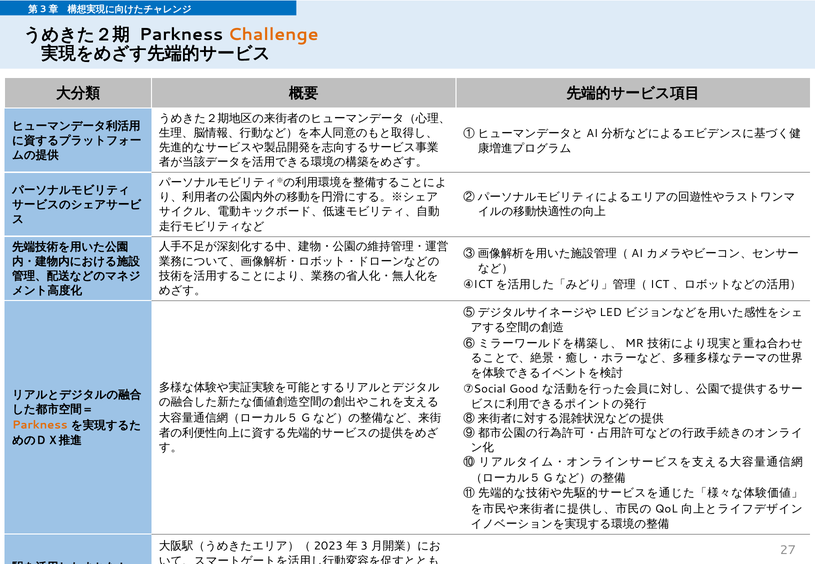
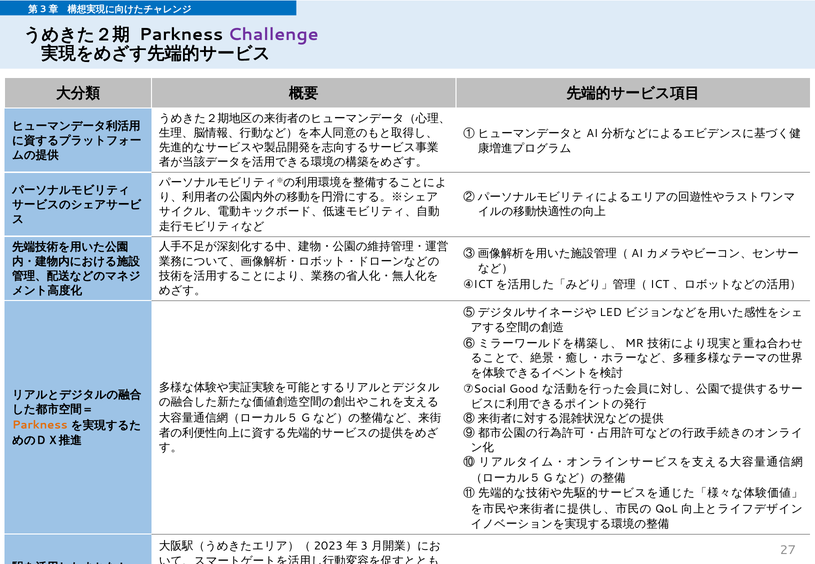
Challenge colour: orange -> purple
